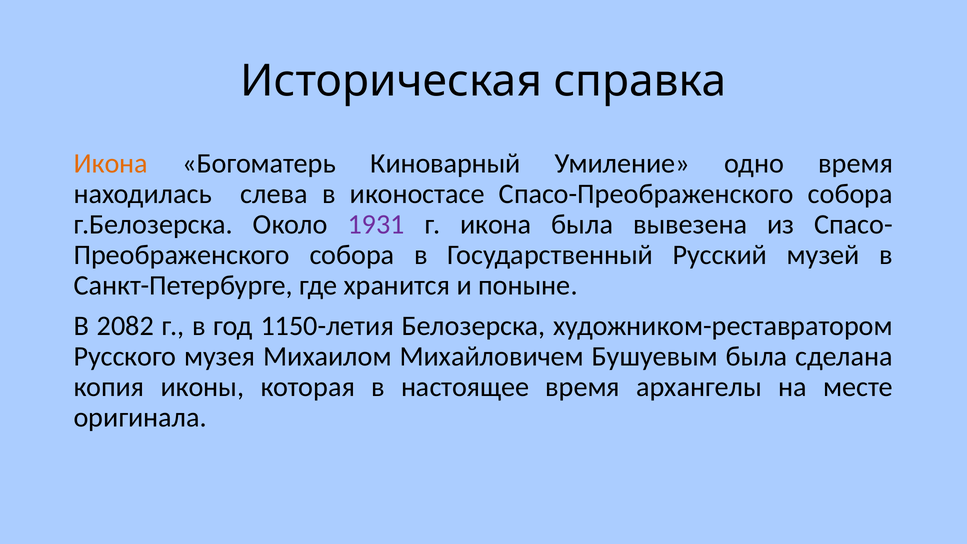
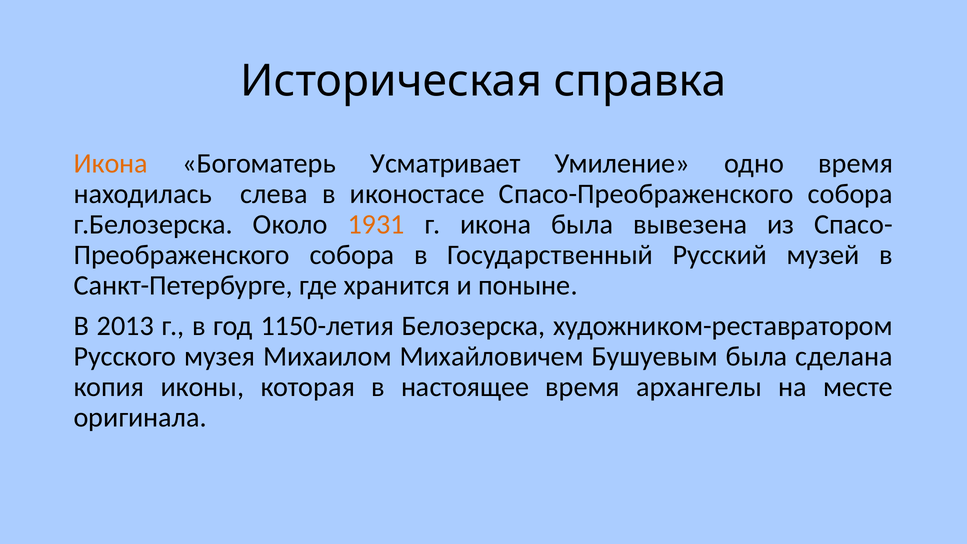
Киноварный: Киноварный -> Усматривает
1931 colour: purple -> orange
2082: 2082 -> 2013
